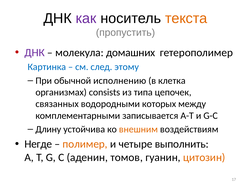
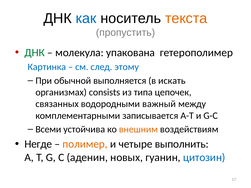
как colour: purple -> blue
ДНК at (35, 53) colour: purple -> green
домашних: домашних -> упакована
исполнению: исполнению -> выполняется
клетка: клетка -> искать
которых: которых -> важный
Длину: Длину -> Всеми
томов: томов -> новых
цитозин colour: orange -> blue
